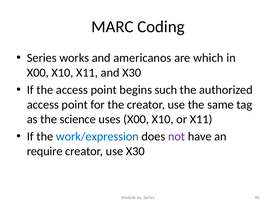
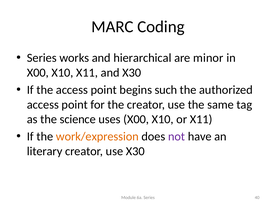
americanos: americanos -> hierarchical
which: which -> minor
work/expression colour: blue -> orange
require: require -> literary
